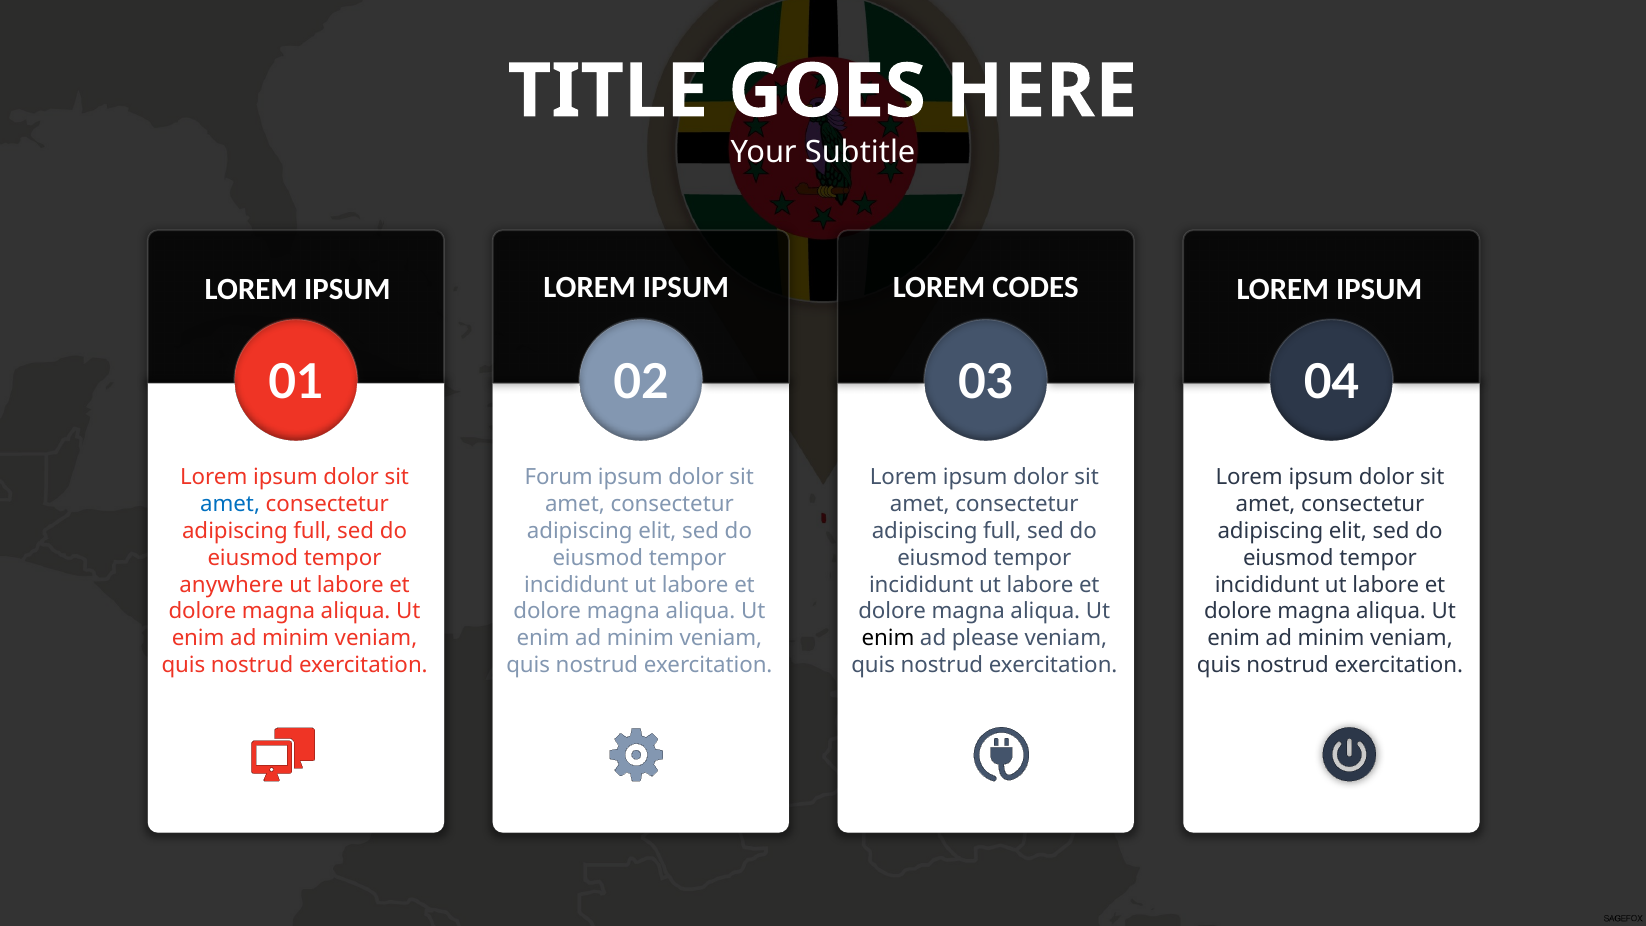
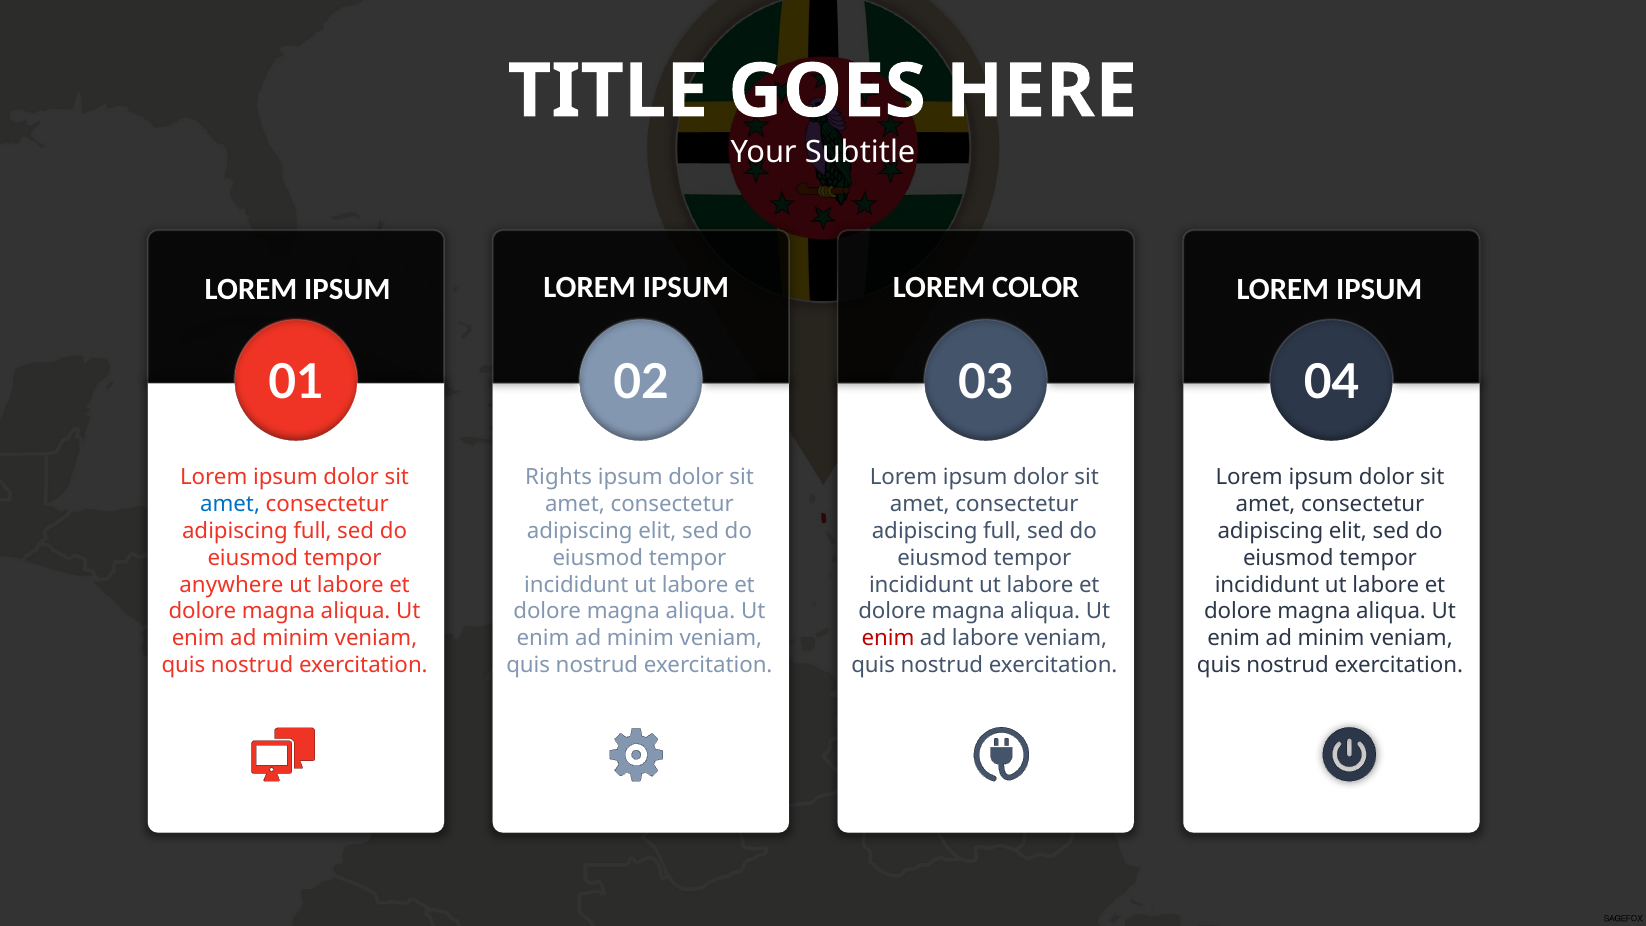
CODES: CODES -> COLOR
Forum: Forum -> Rights
enim at (888, 638) colour: black -> red
ad please: please -> labore
